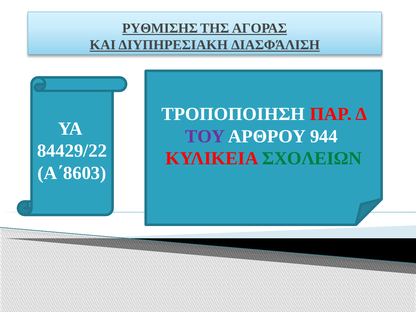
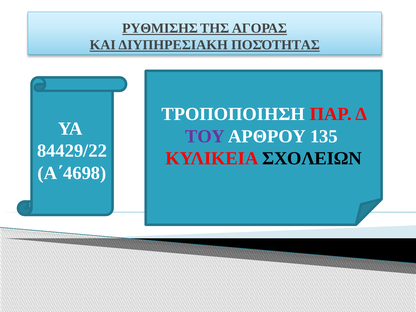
ΔΙΑΣΦΆΛΙΣΗ: ΔΙΑΣΦΆΛΙΣΗ -> ΠΟΣΌΤΗΤΑΣ
944: 944 -> 135
ΣΧΟΛΕΙΩΝ colour: green -> black
Α΄8603: Α΄8603 -> Α΄4698
